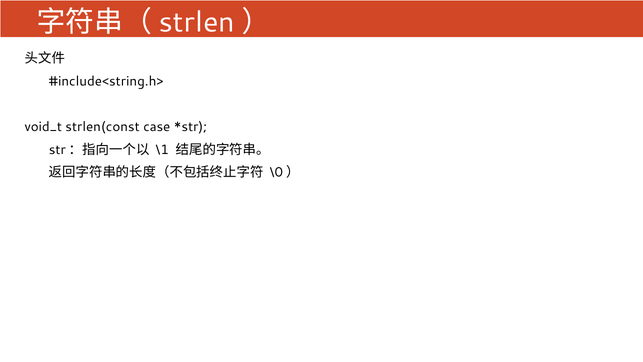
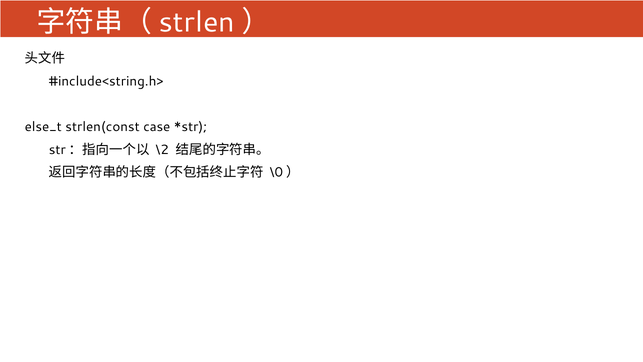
void_t: void_t -> else_t
\1: \1 -> \2
